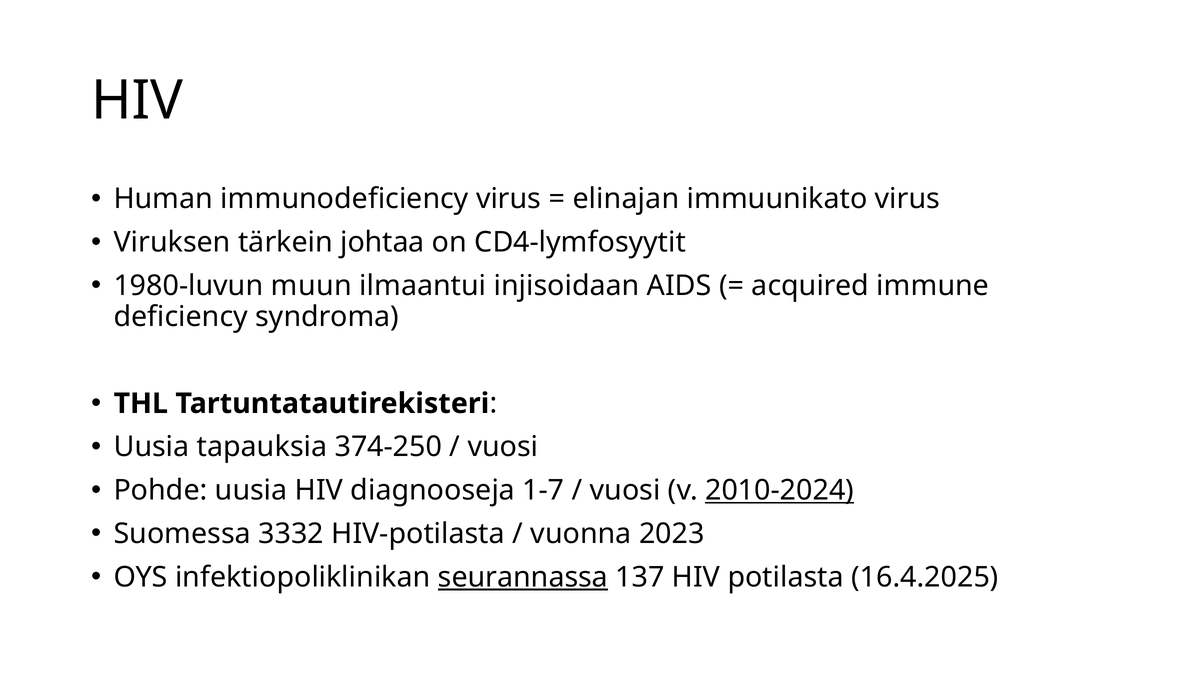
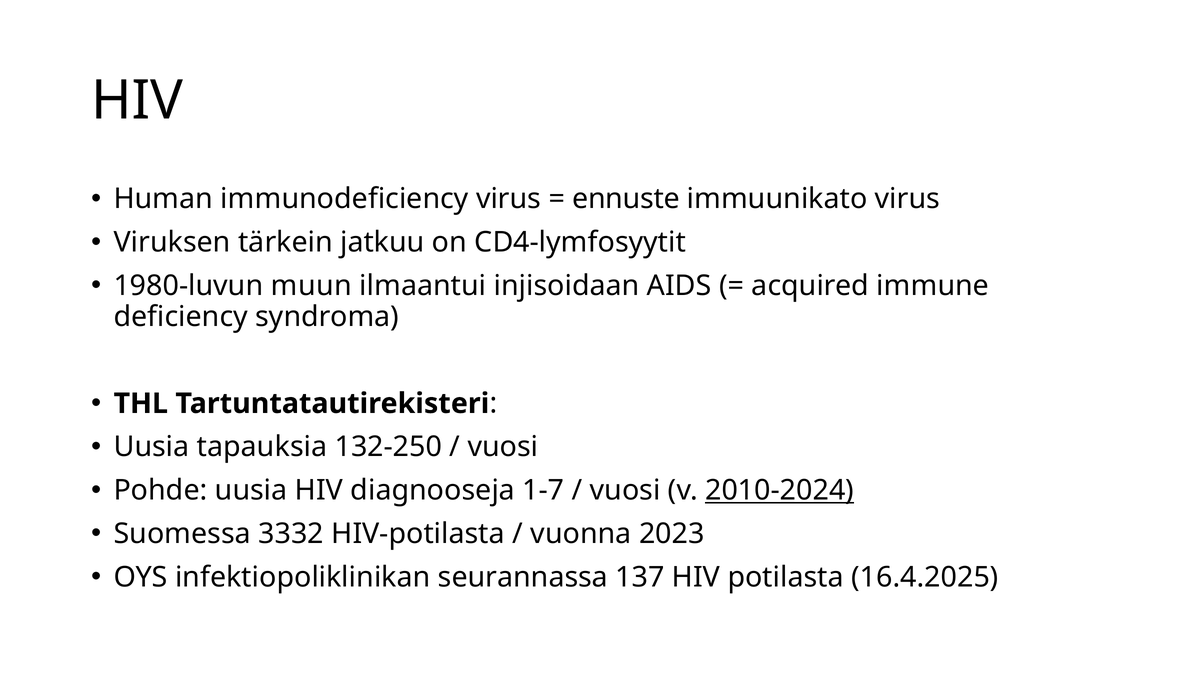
elinajan: elinajan -> ennuste
johtaa: johtaa -> jatkuu
374-250: 374-250 -> 132-250
seurannassa underline: present -> none
